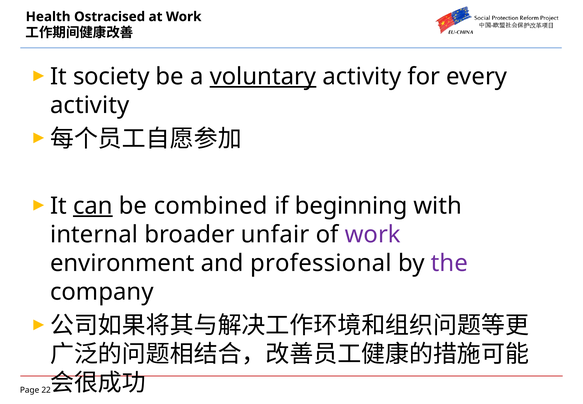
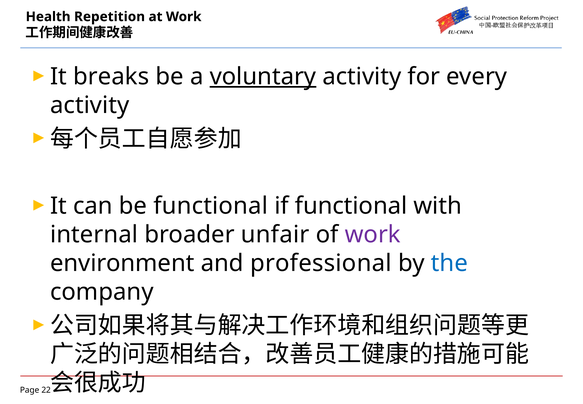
Ostracised: Ostracised -> Repetition
society: society -> breaks
can underline: present -> none
be combined: combined -> functional
if beginning: beginning -> functional
the colour: purple -> blue
